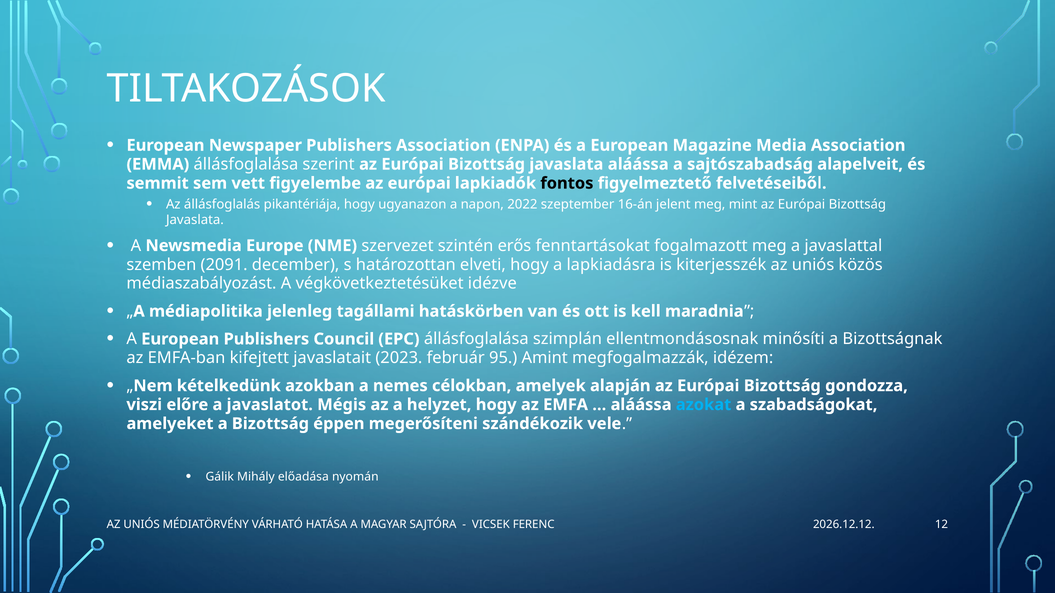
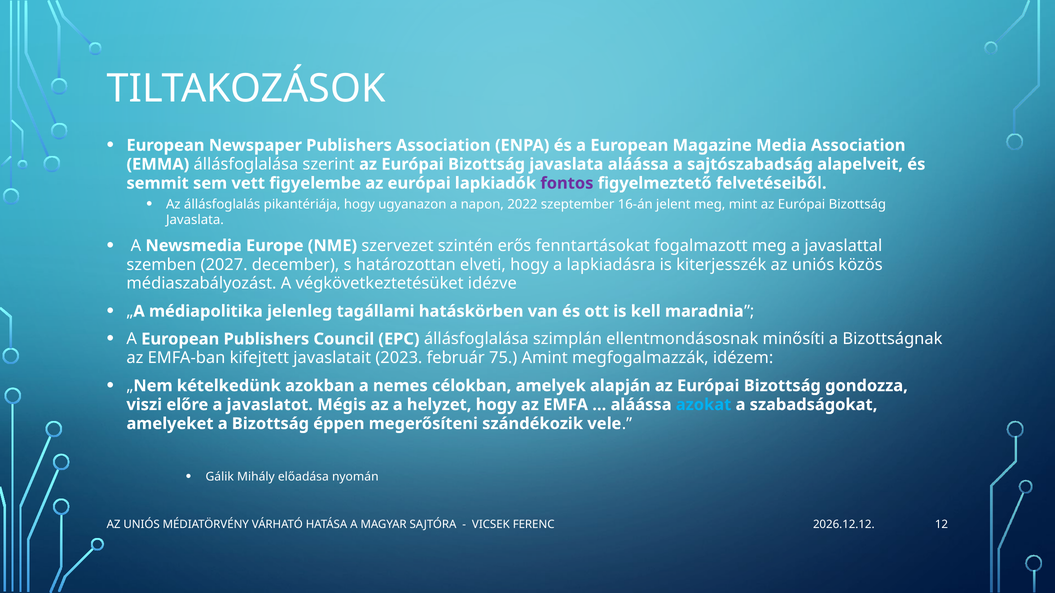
fontos colour: black -> purple
2091: 2091 -> 2027
95: 95 -> 75
